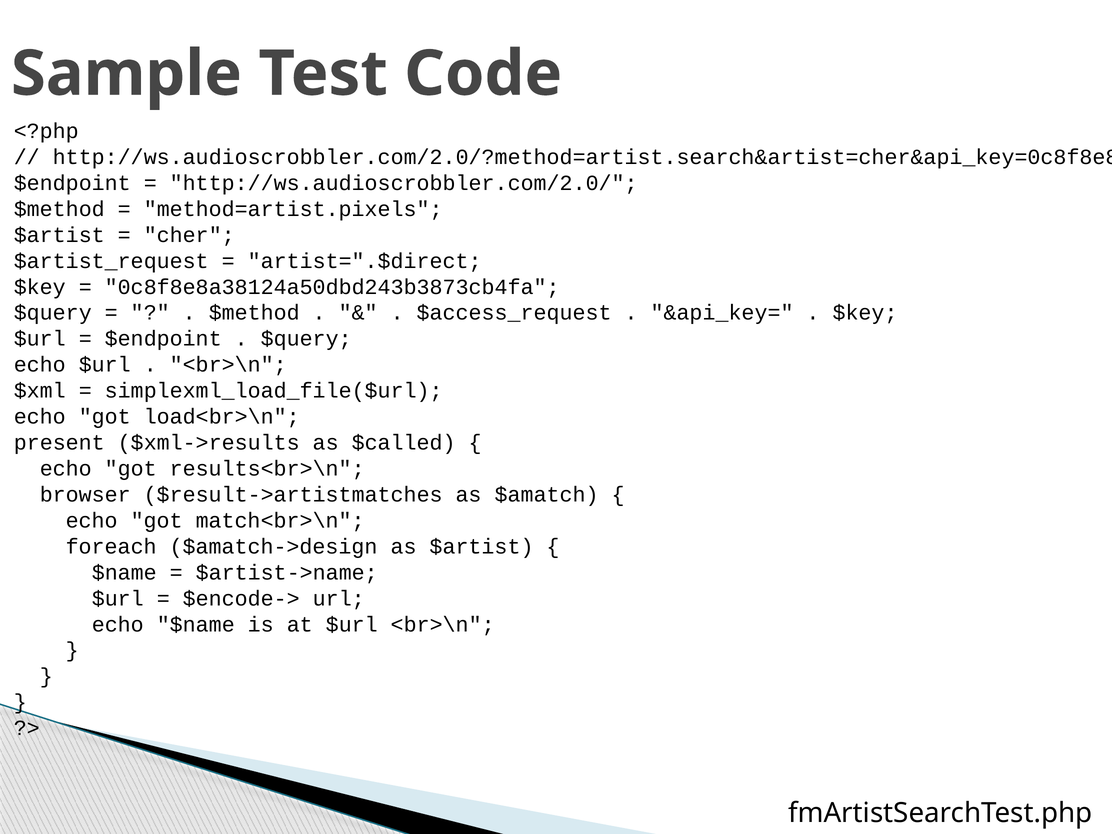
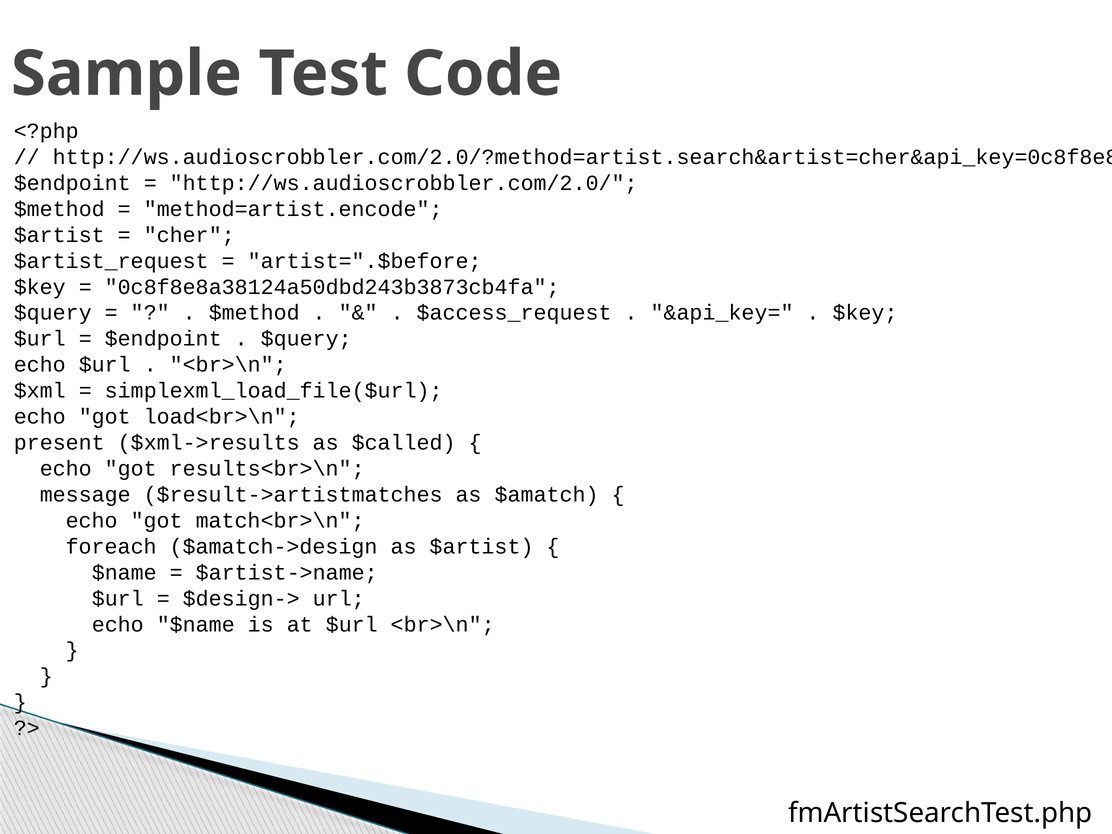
method=artist.pixels: method=artist.pixels -> method=artist.encode
artist=".$direct: artist=".$direct -> artist=".$before
browser: browser -> message
$encode->: $encode-> -> $design->
